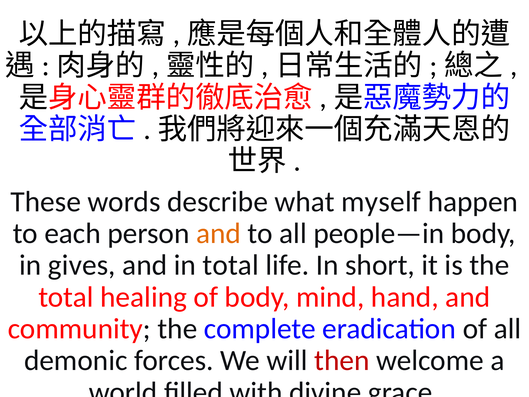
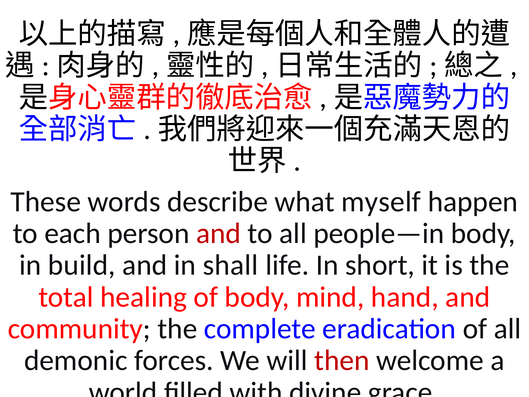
and at (219, 233) colour: orange -> red
gives: gives -> build
in total: total -> shall
